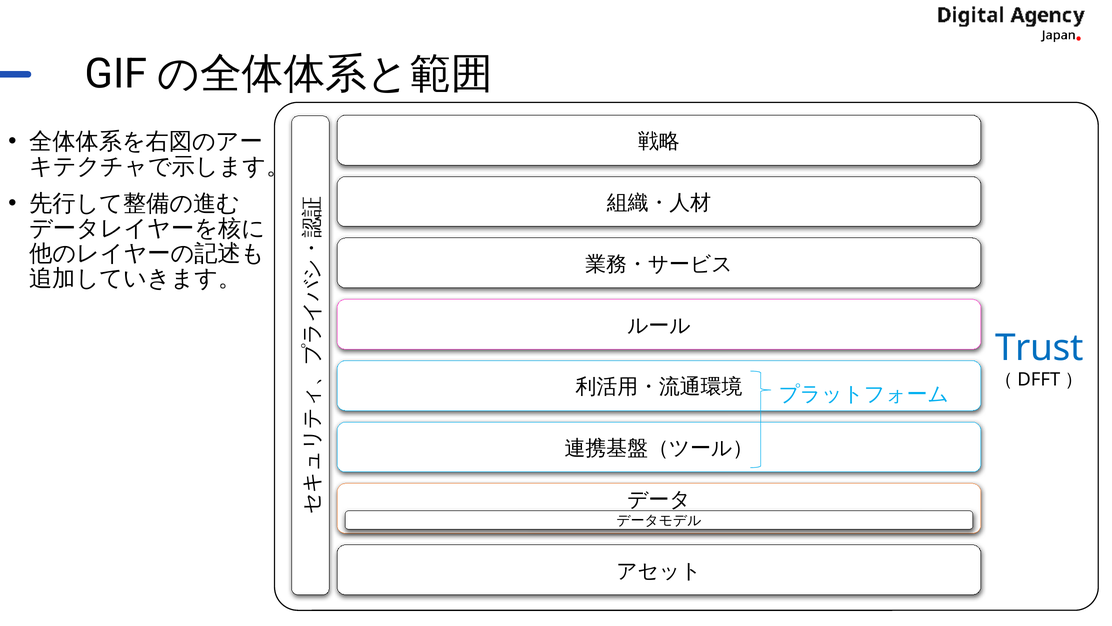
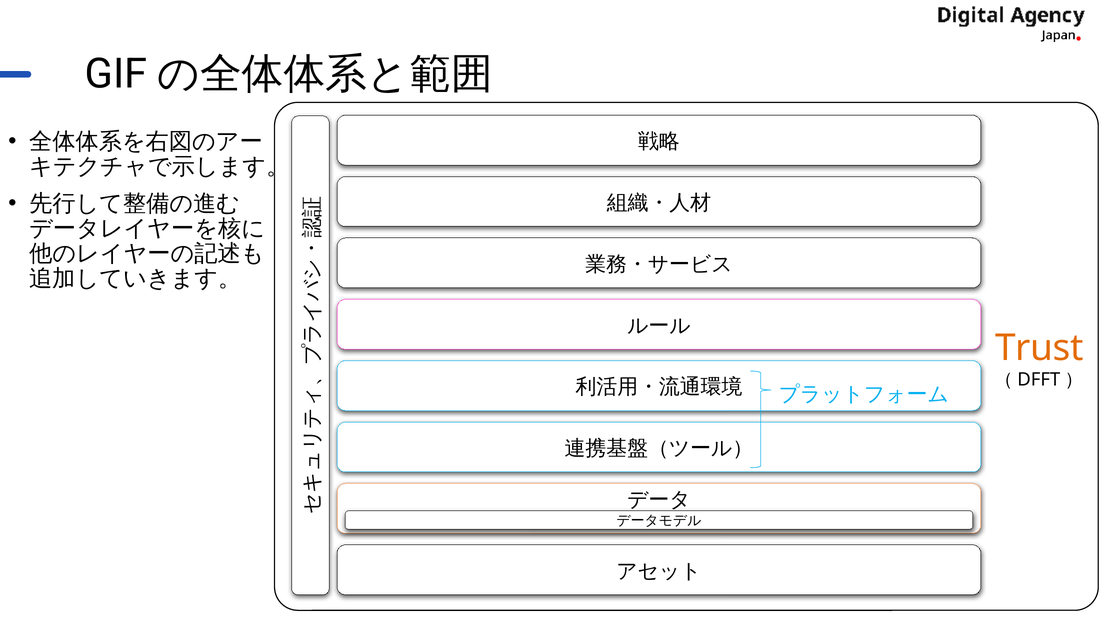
Trust colour: blue -> orange
